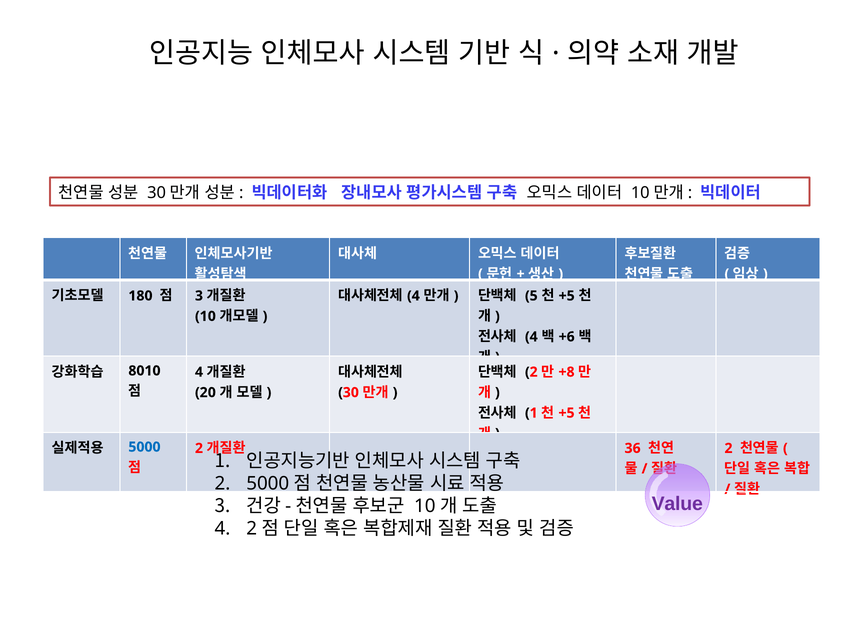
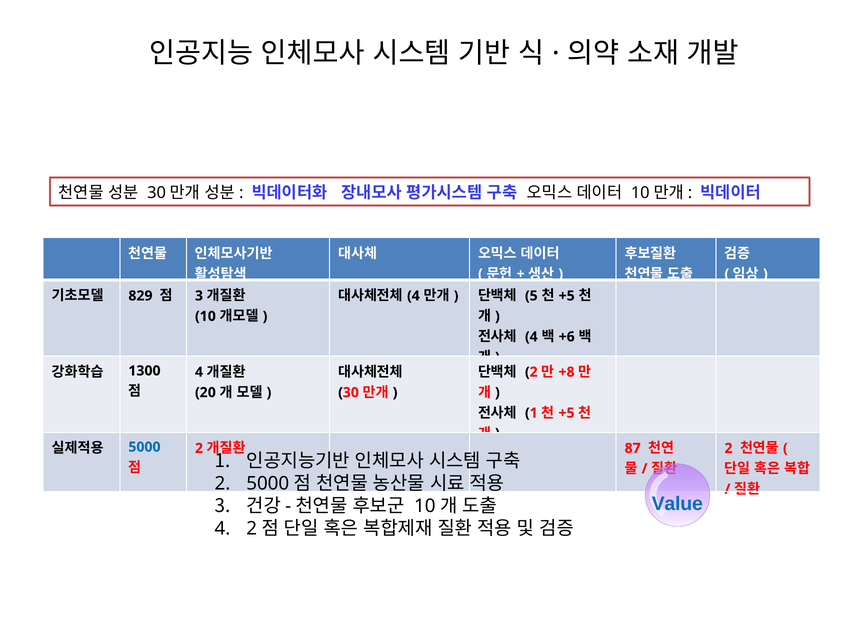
180: 180 -> 829
8010: 8010 -> 1300
36: 36 -> 87
Value colour: purple -> blue
